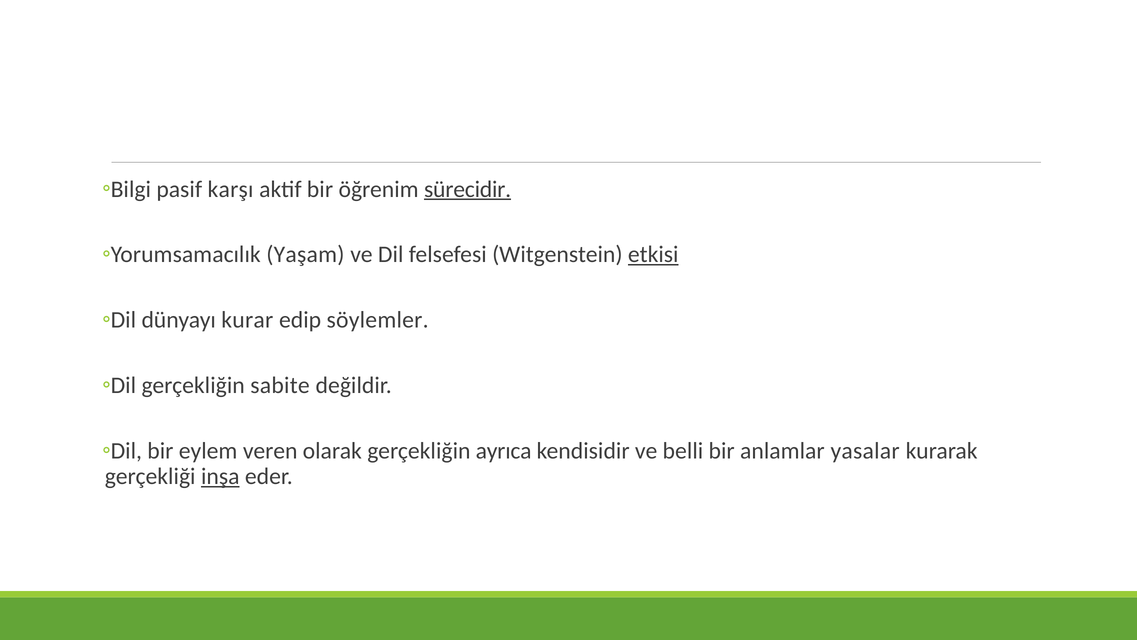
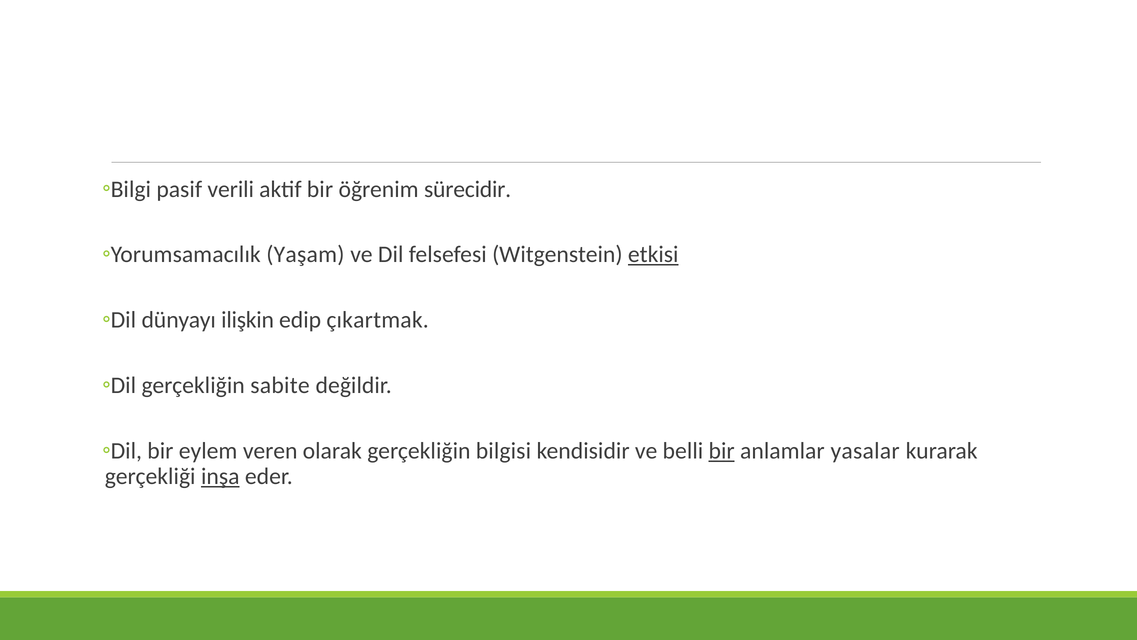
karşı: karşı -> verili
sürecidir underline: present -> none
kurar: kurar -> ilişkin
söylemler: söylemler -> çıkartmak
ayrıca: ayrıca -> bilgisi
bir at (722, 451) underline: none -> present
